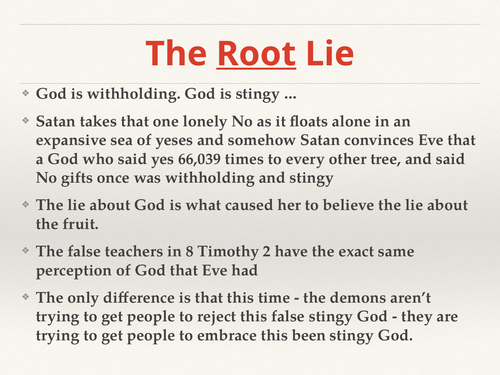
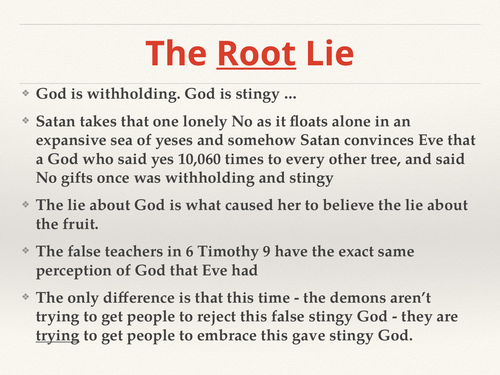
66,039: 66,039 -> 10,060
8: 8 -> 6
2: 2 -> 9
trying at (58, 335) underline: none -> present
been: been -> gave
